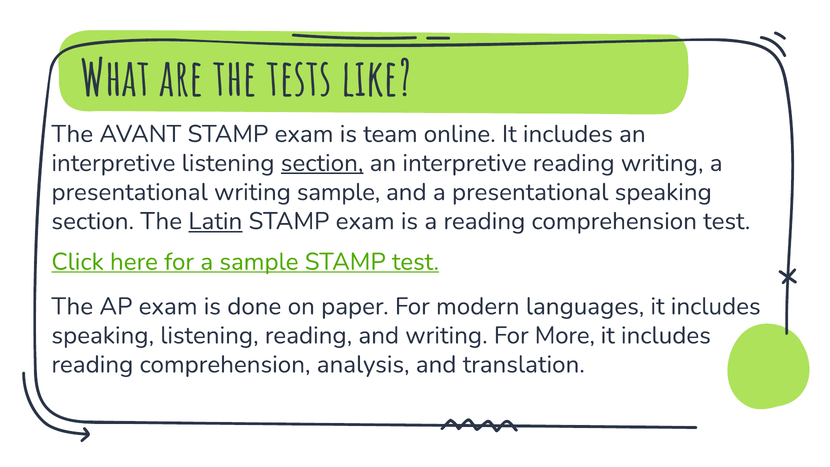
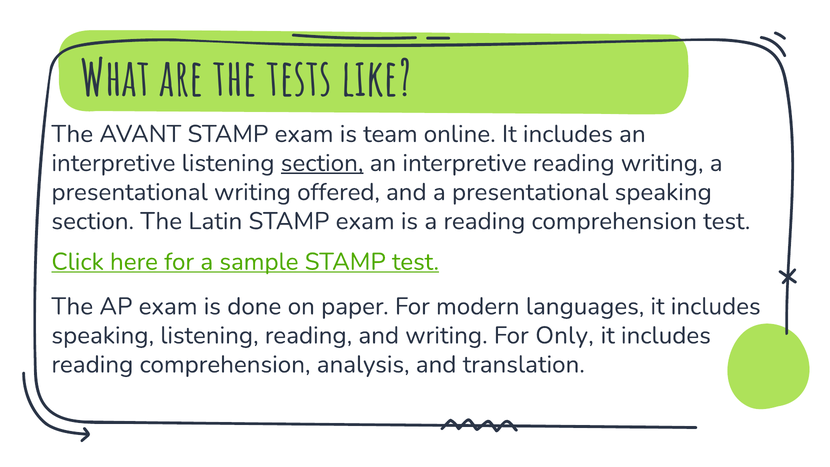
writing sample: sample -> offered
Latin underline: present -> none
More: More -> Only
